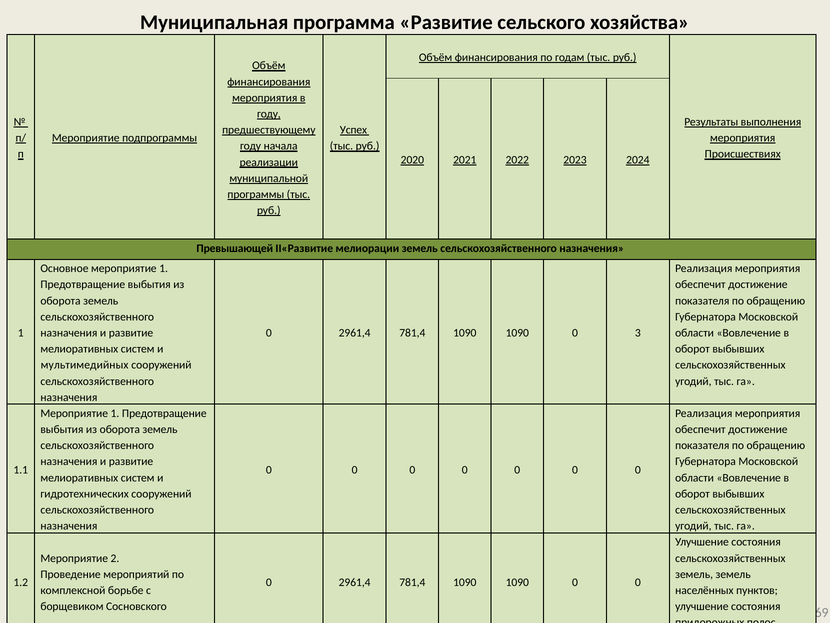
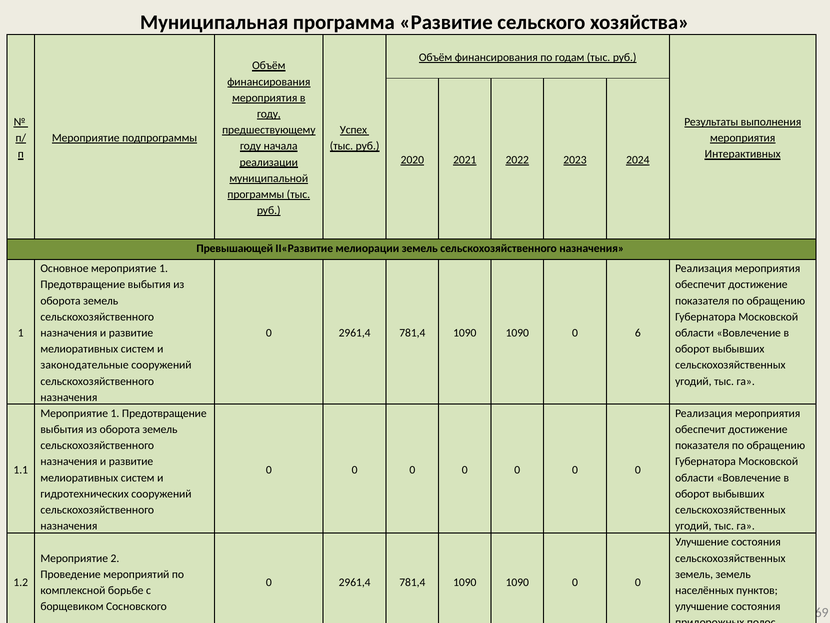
Происшествиях: Происшествиях -> Интерактивных
3: 3 -> 6
мультимедийных: мультимедийных -> законодательные
